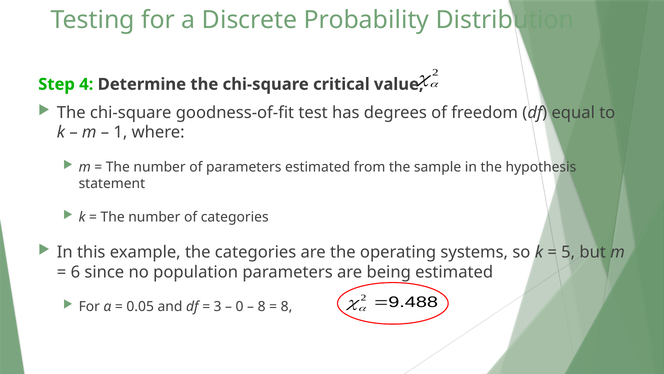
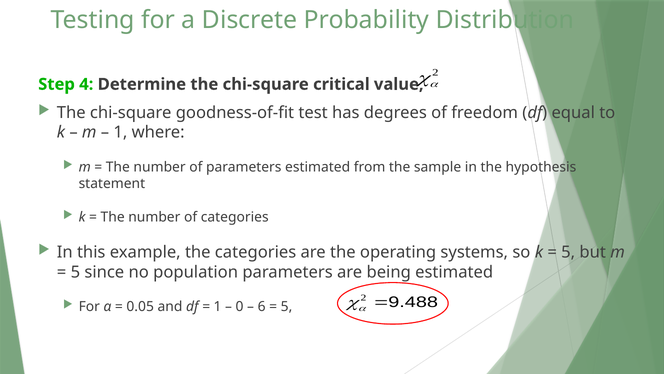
6 at (75, 272): 6 -> 5
3 at (218, 306): 3 -> 1
8 at (262, 306): 8 -> 6
8 at (287, 306): 8 -> 5
